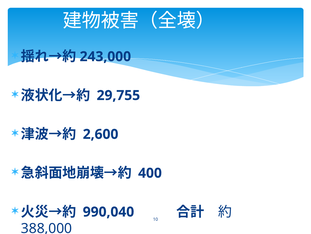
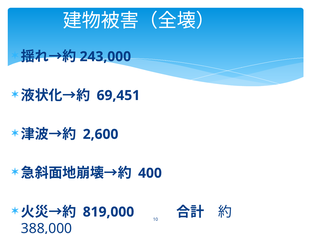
29,755: 29,755 -> 69,451
990,040: 990,040 -> 819,000
